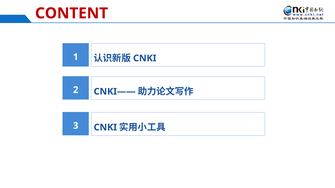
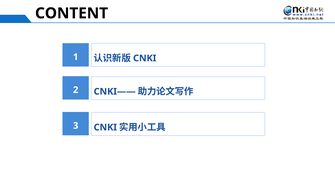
CONTENT colour: red -> black
